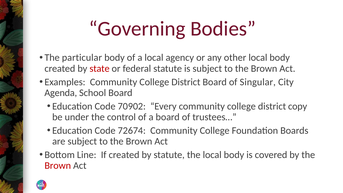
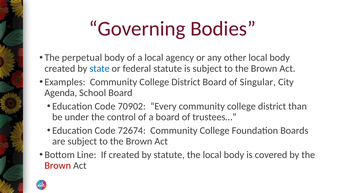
particular: particular -> perpetual
state colour: red -> blue
copy: copy -> than
